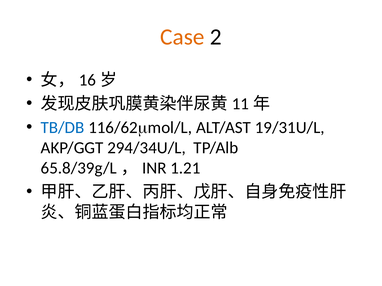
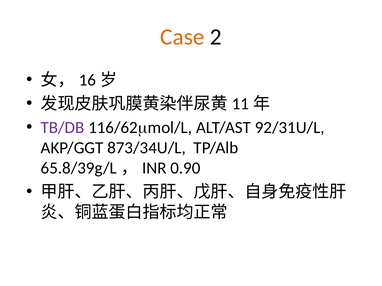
TB/DB colour: blue -> purple
19/31U/L: 19/31U/L -> 92/31U/L
294/34U/L: 294/34U/L -> 873/34U/L
1.21: 1.21 -> 0.90
